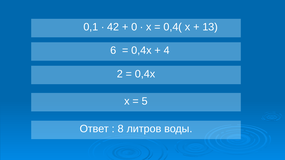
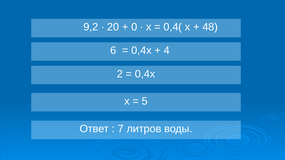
0,1: 0,1 -> 9,2
42: 42 -> 20
13: 13 -> 48
8: 8 -> 7
